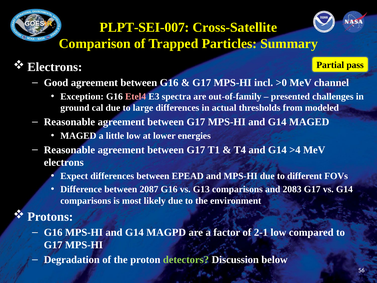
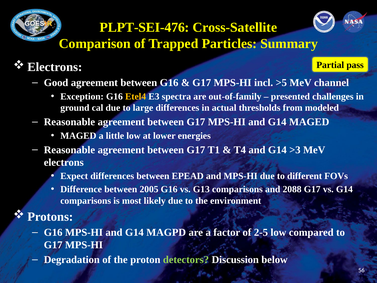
PLPT-SEI-007: PLPT-SEI-007 -> PLPT-SEI-476
>0: >0 -> >5
Etel4 colour: pink -> yellow
>4: >4 -> >3
2087: 2087 -> 2005
2083: 2083 -> 2088
2-1: 2-1 -> 2-5
